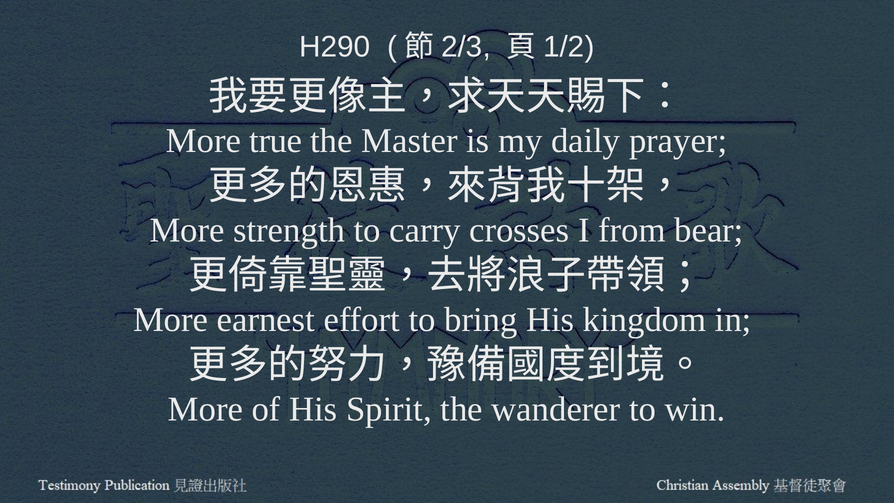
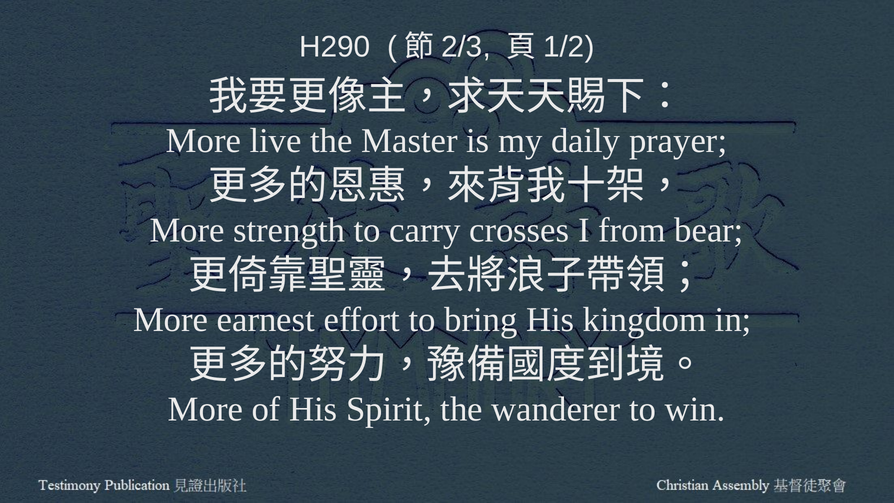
true: true -> live
